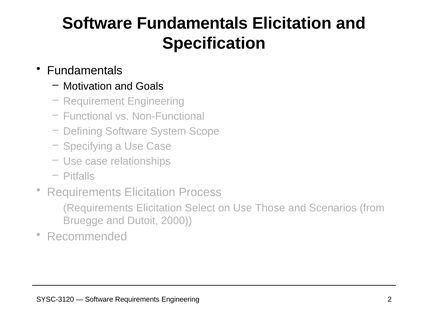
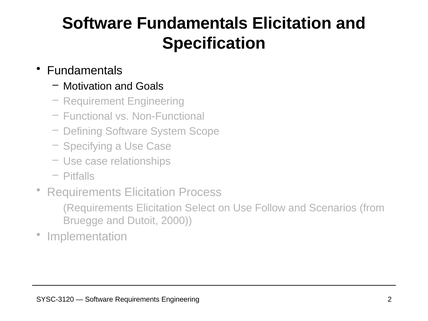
Those: Those -> Follow
Recommended: Recommended -> Implementation
